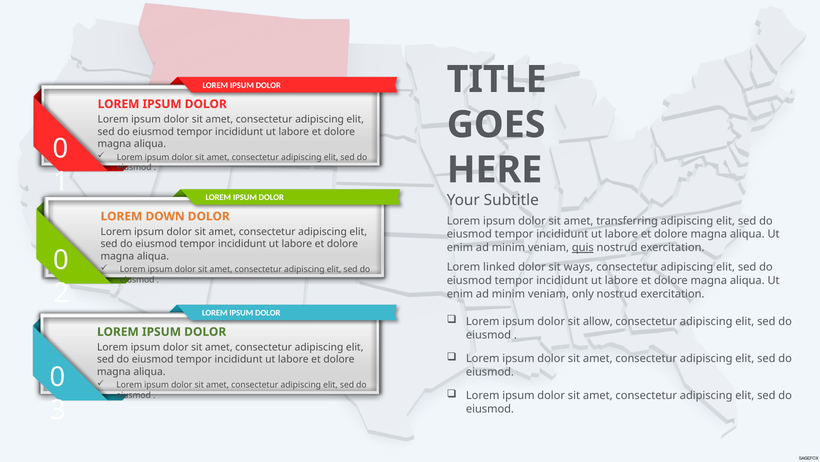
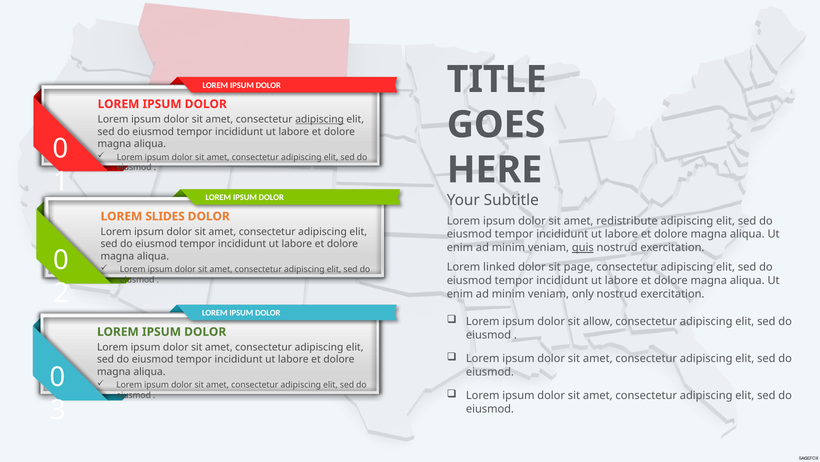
adipiscing at (320, 119) underline: none -> present
DOWN: DOWN -> SLIDES
transferring: transferring -> redistribute
ways: ways -> page
